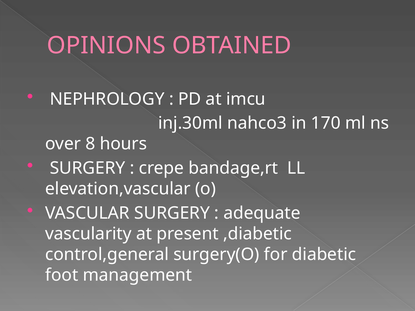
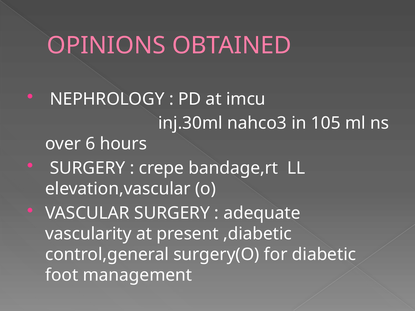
170: 170 -> 105
8: 8 -> 6
